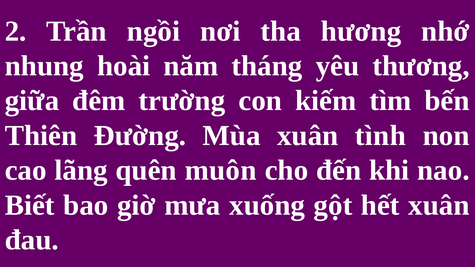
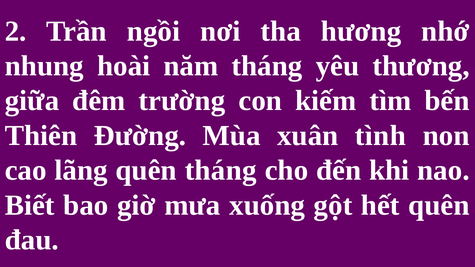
quên muôn: muôn -> tháng
hết xuân: xuân -> quên
